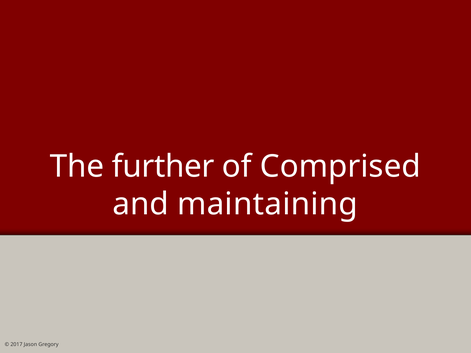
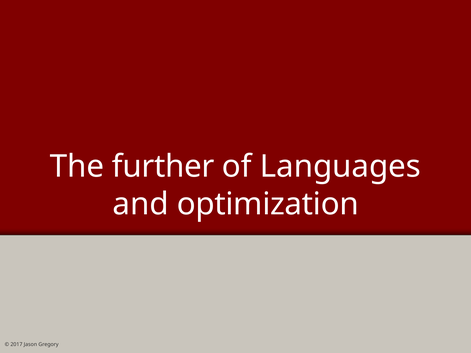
Comprised: Comprised -> Languages
maintaining: maintaining -> optimization
